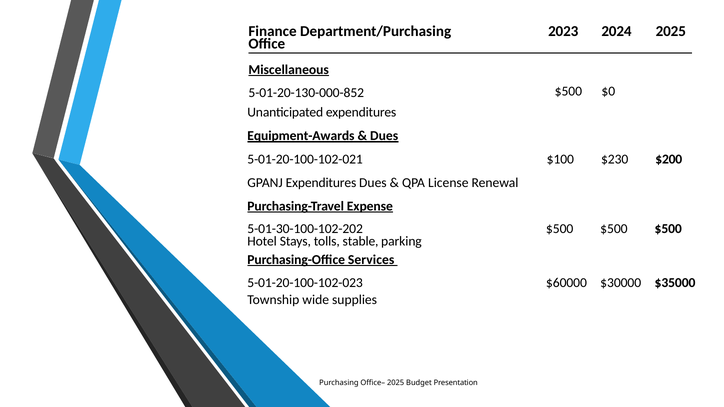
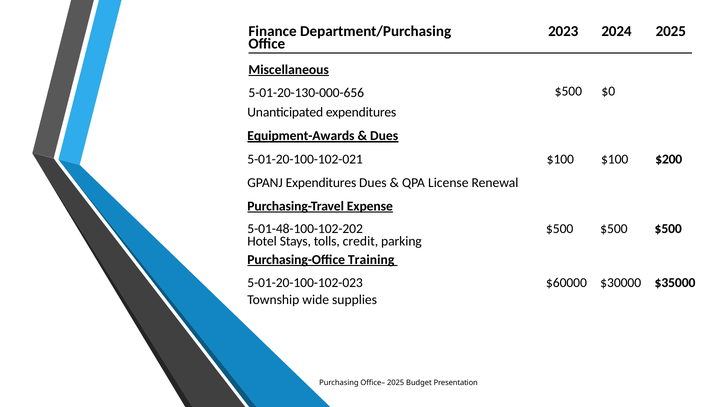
5-01-20-130-000-852: 5-01-20-130-000-852 -> 5-01-20-130-000-656
$100 $230: $230 -> $100
5-01-30-100-102-202: 5-01-30-100-102-202 -> 5-01-48-100-102-202
stable: stable -> credit
Services: Services -> Training
